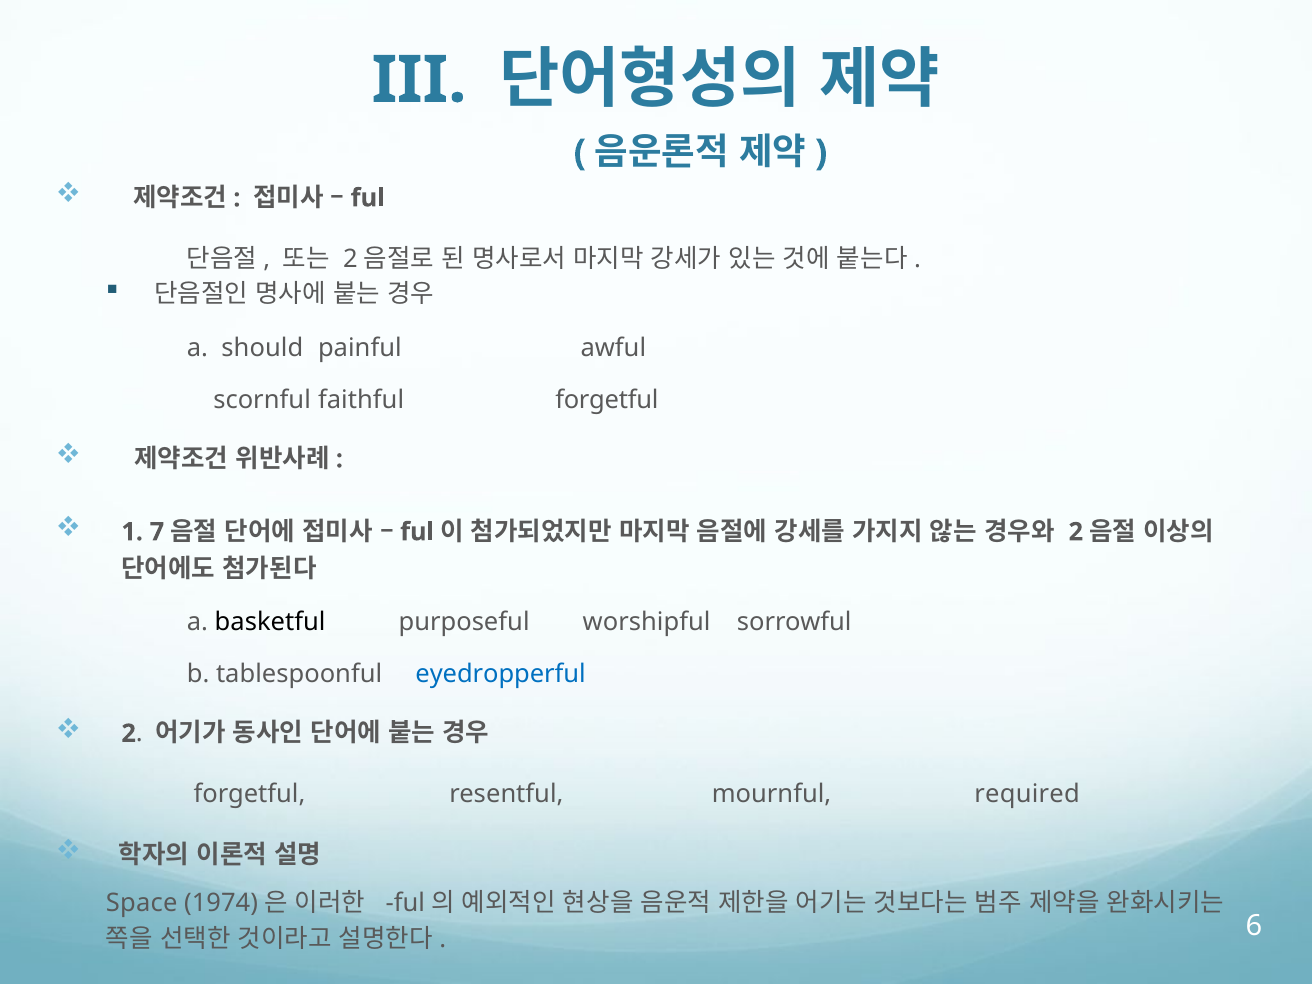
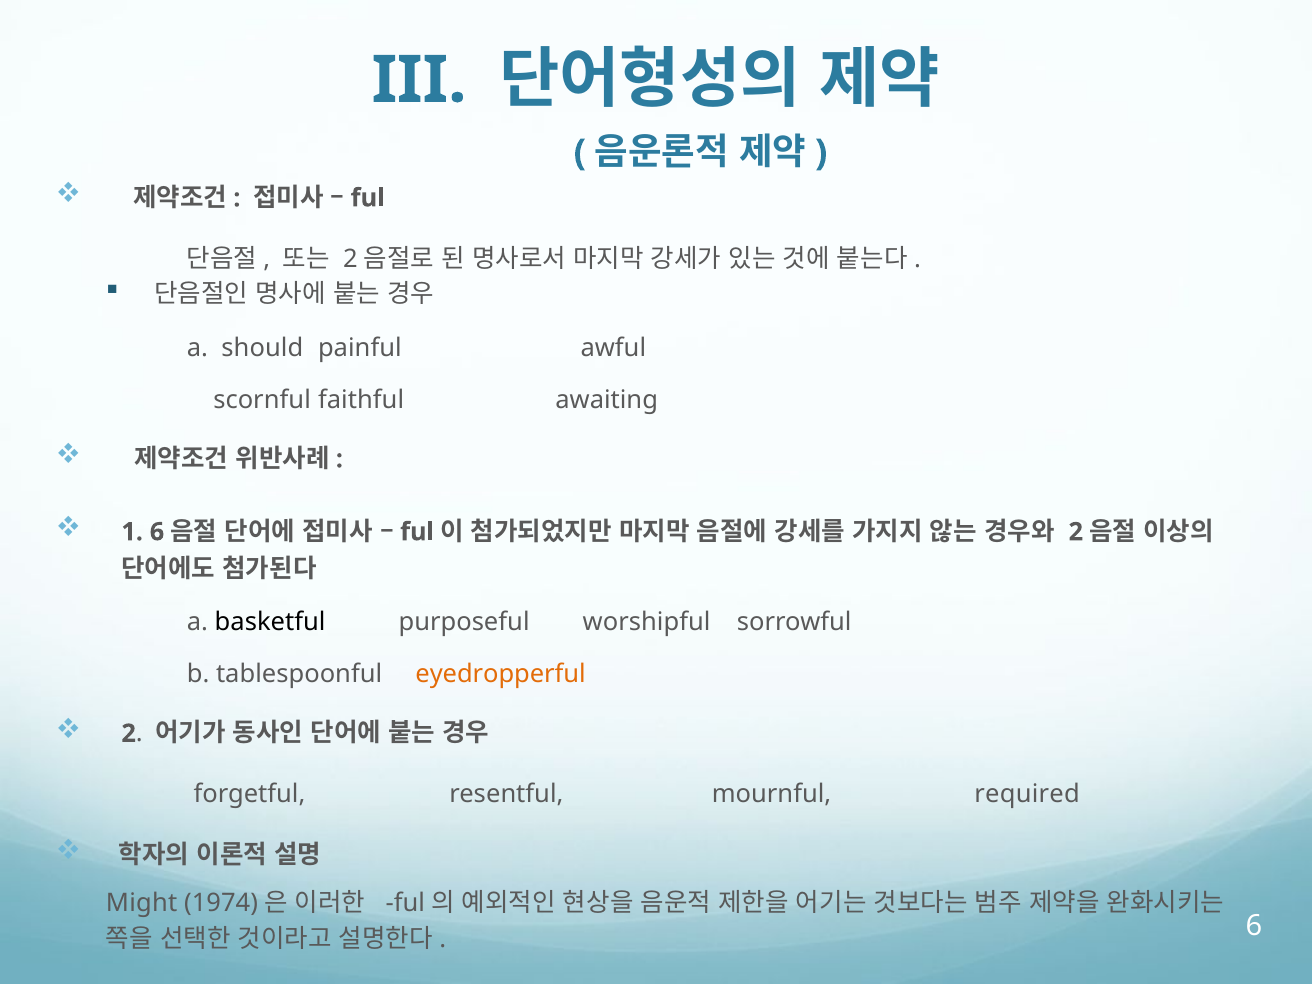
faithful forgetful: forgetful -> awaiting
1 7: 7 -> 6
eyedropperful colour: blue -> orange
Space: Space -> Might
